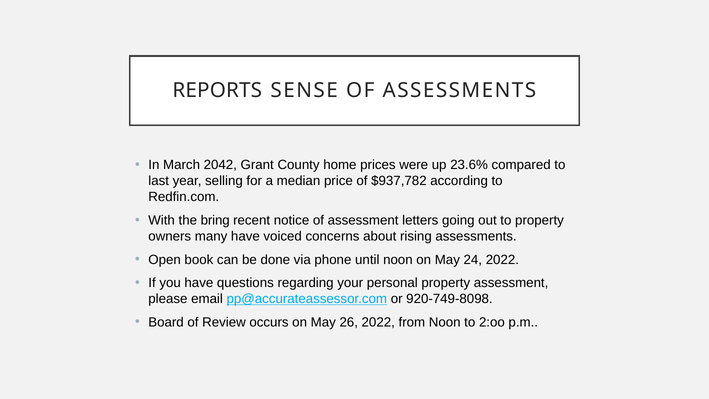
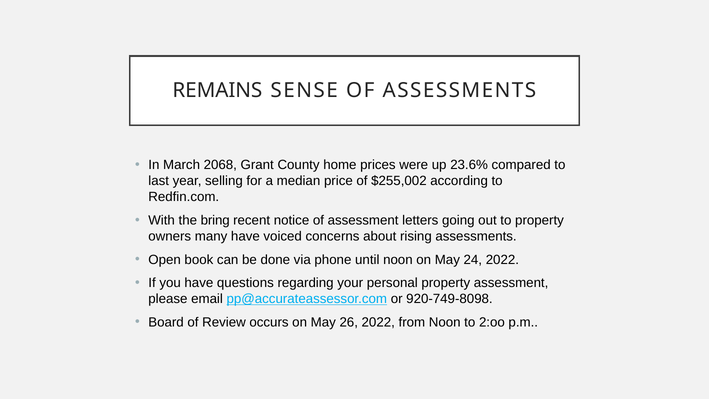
REPORTS: REPORTS -> REMAINS
2042: 2042 -> 2068
$937,782: $937,782 -> $255,002
